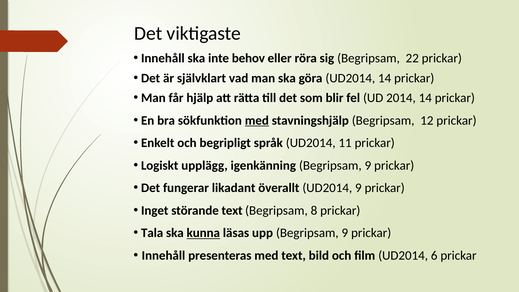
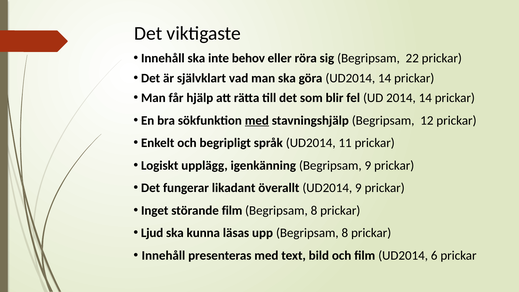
störande text: text -> film
Tala: Tala -> Ljud
kunna underline: present -> none
upp Begripsam 9: 9 -> 8
